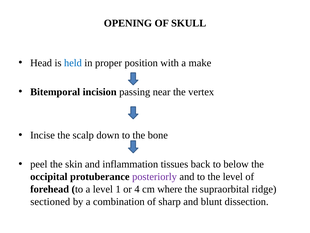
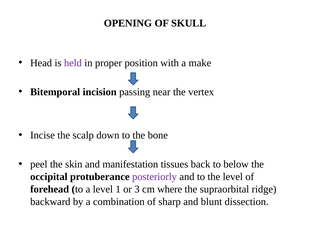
held colour: blue -> purple
inflammation: inflammation -> manifestation
4: 4 -> 3
sectioned: sectioned -> backward
